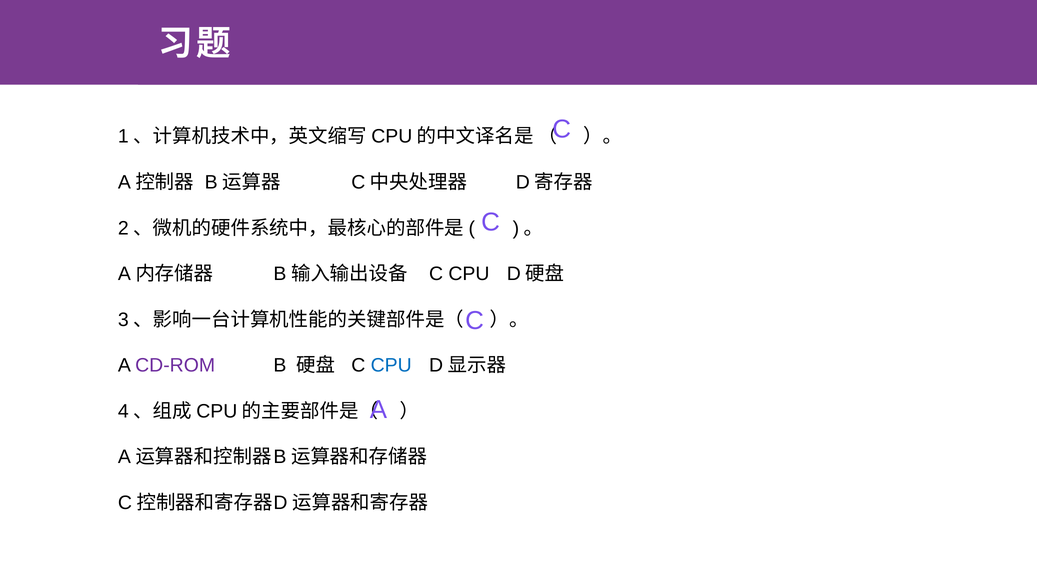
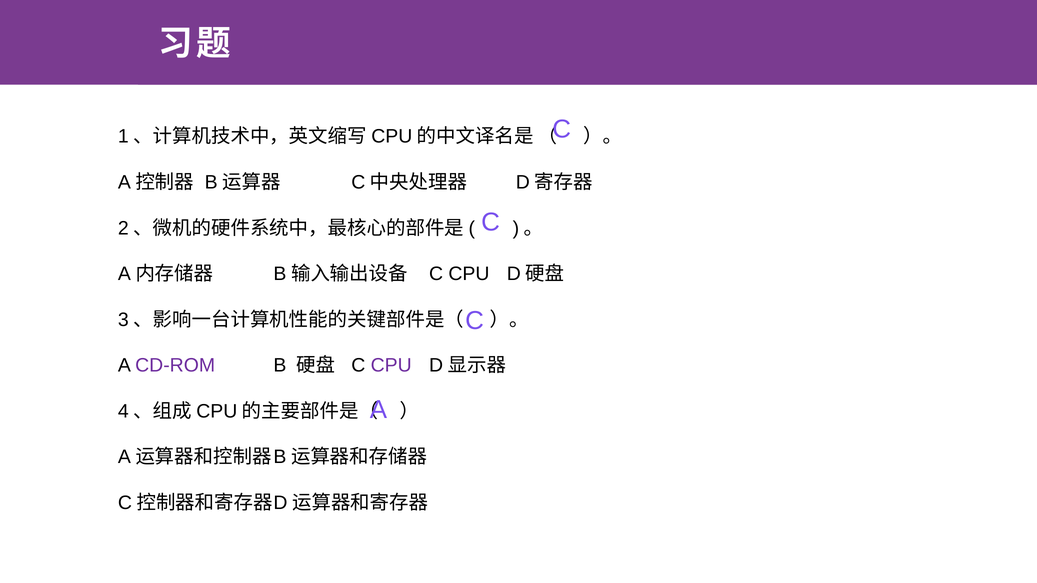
CPU at (391, 366) colour: blue -> purple
